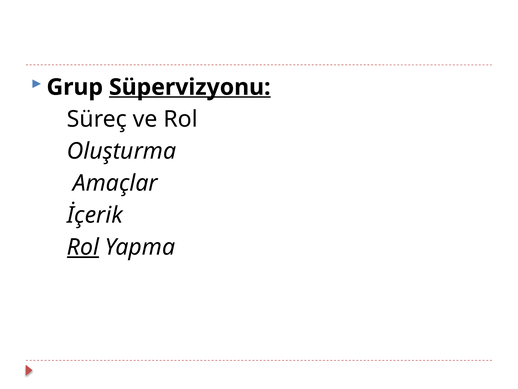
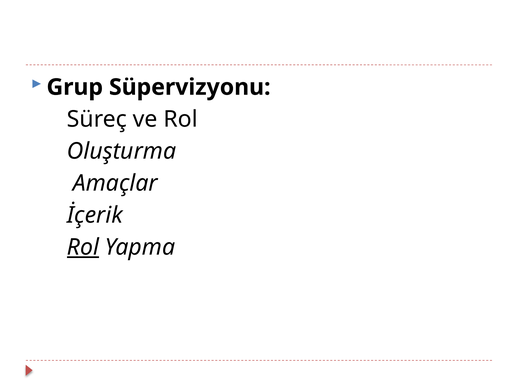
Süpervizyonu underline: present -> none
